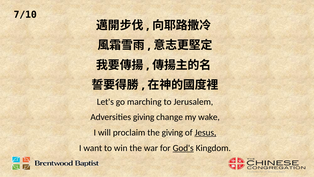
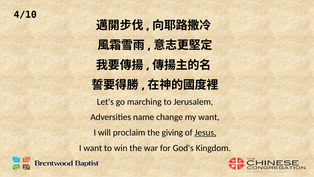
7/10: 7/10 -> 4/10
Adversities giving: giving -> name
my wake: wake -> want
God's underline: present -> none
